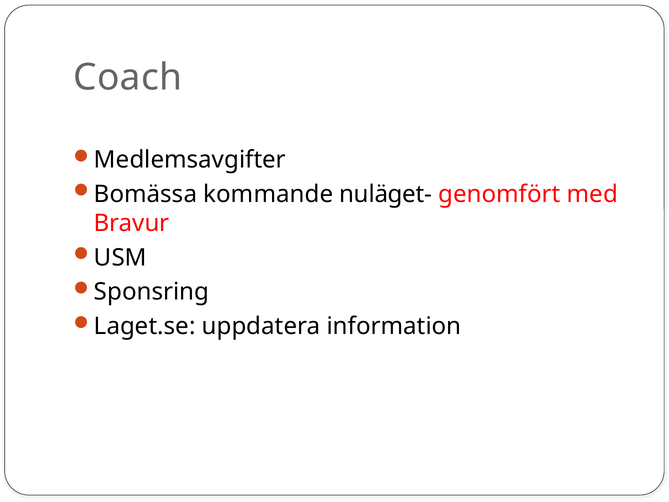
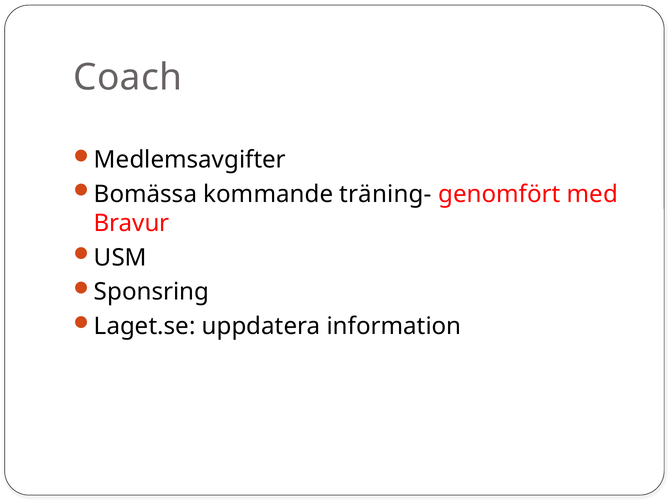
nuläget-: nuläget- -> träning-
